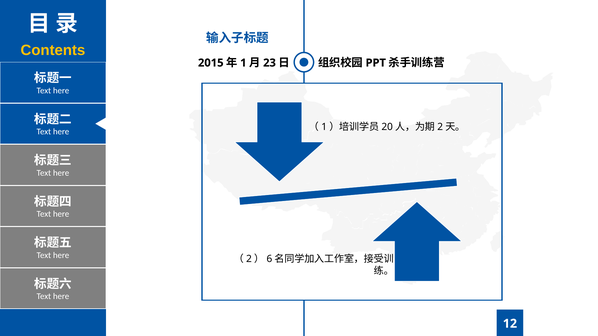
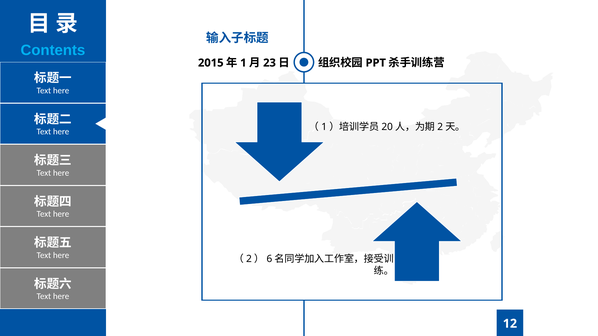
Contents colour: yellow -> light blue
